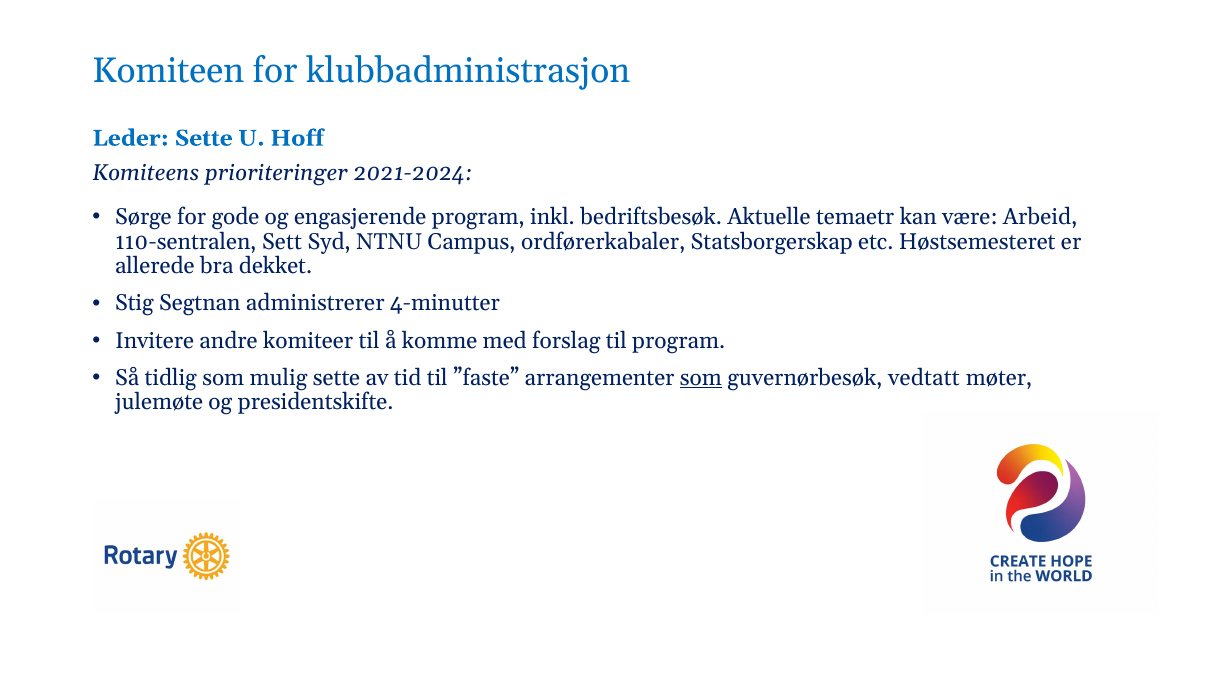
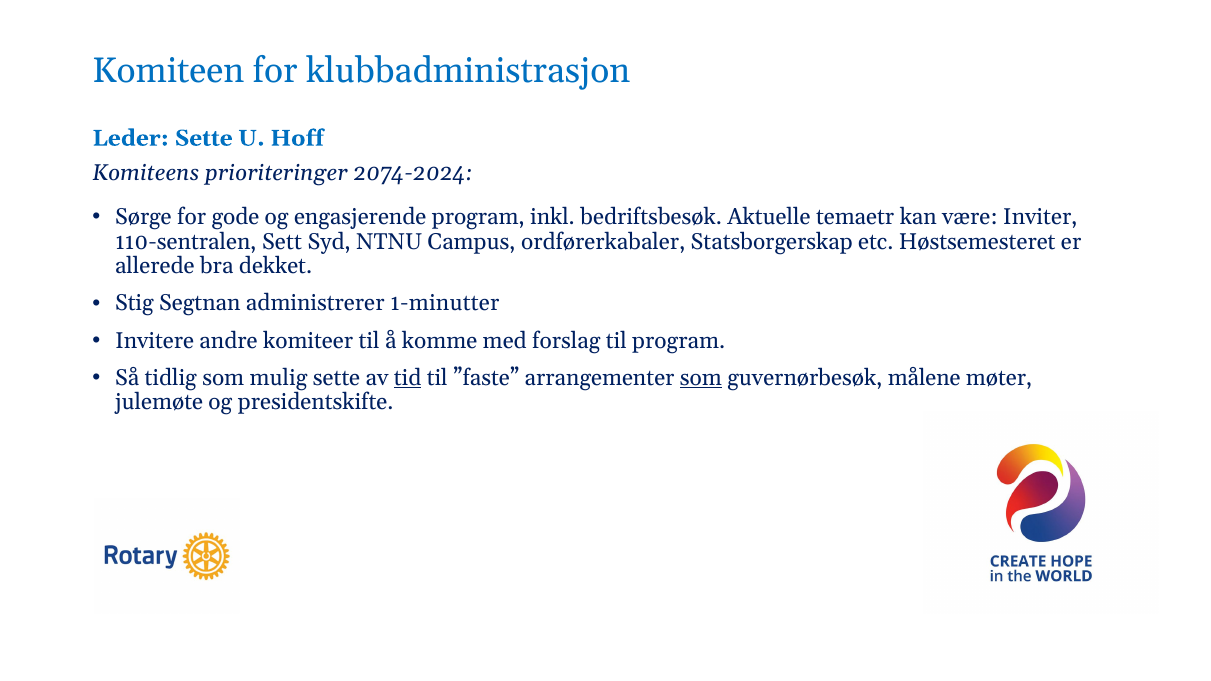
2021-2024: 2021-2024 -> 2074-2024
Arbeid: Arbeid -> Inviter
4-minutter: 4-minutter -> 1-minutter
tid underline: none -> present
vedtatt: vedtatt -> målene
